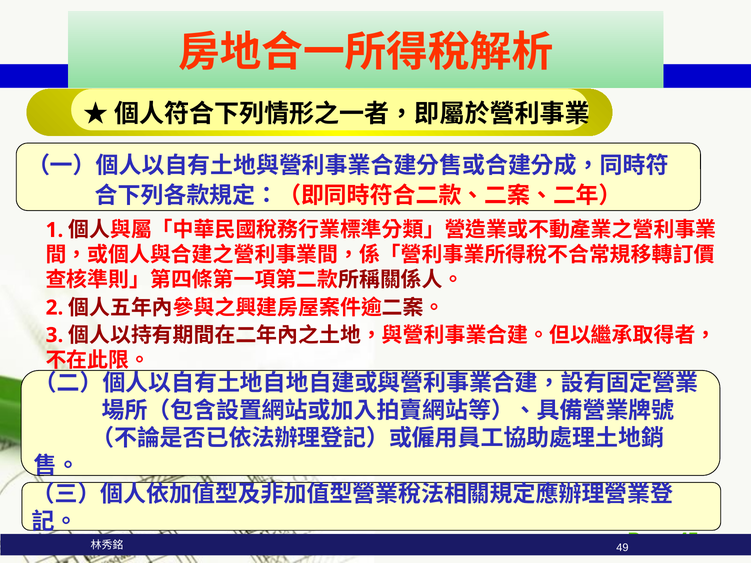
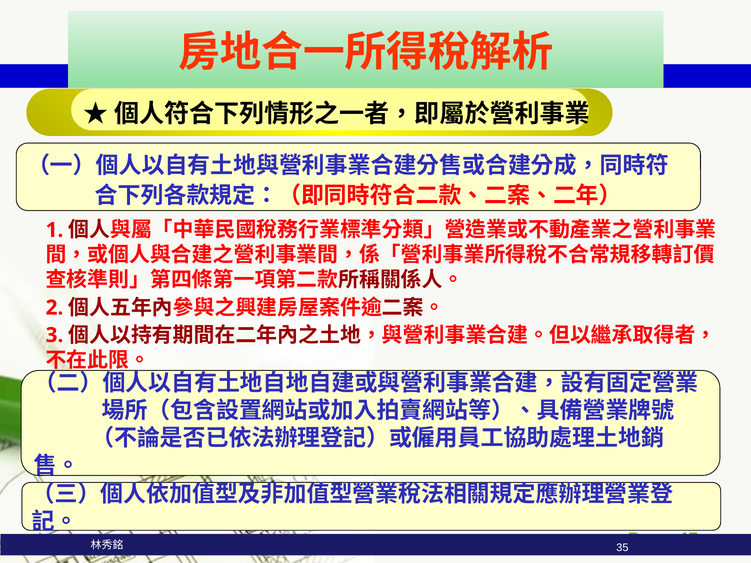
49: 49 -> 35
